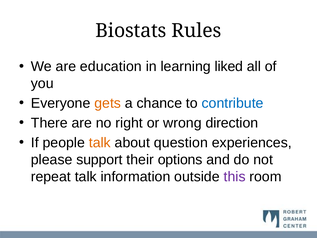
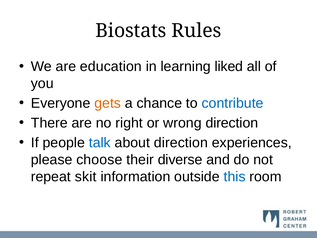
talk at (100, 143) colour: orange -> blue
about question: question -> direction
support: support -> choose
options: options -> diverse
repeat talk: talk -> skit
this colour: purple -> blue
